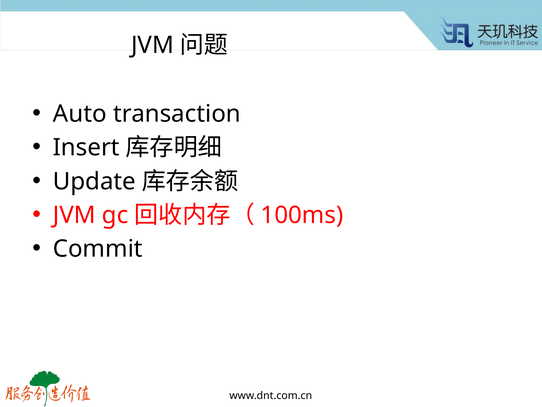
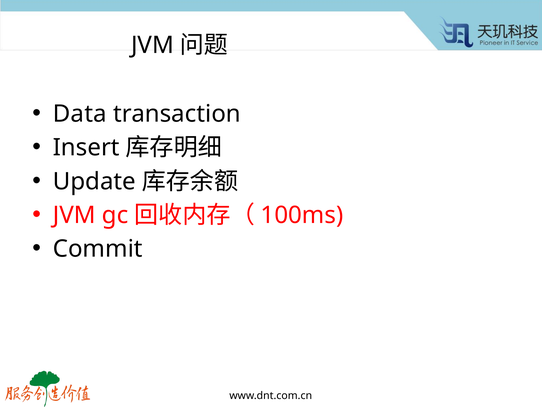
Auto: Auto -> Data
